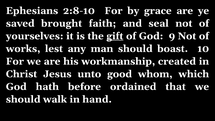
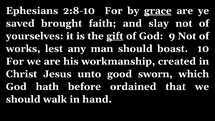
grace underline: none -> present
seal: seal -> slay
whom: whom -> sworn
